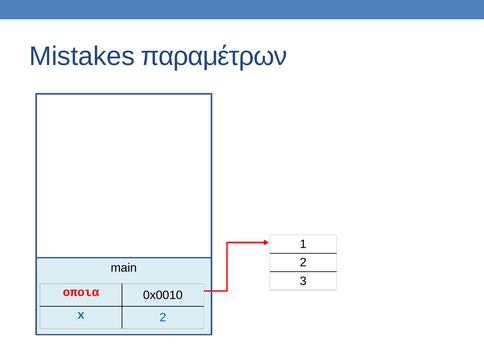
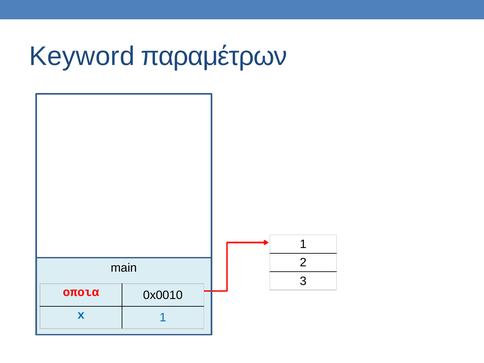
Mistakes: Mistakes -> Keyword
x 2: 2 -> 1
